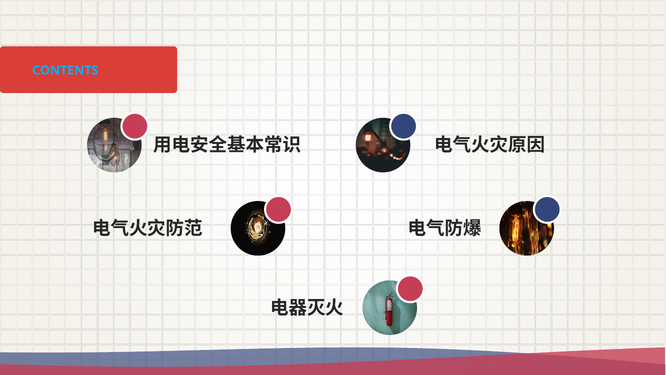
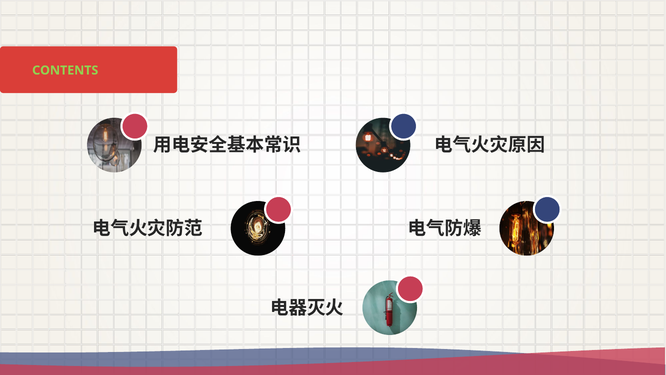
CONTENTS colour: light blue -> light green
